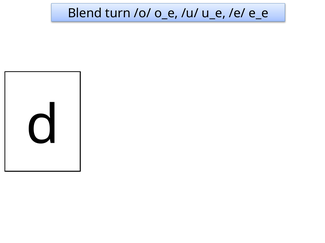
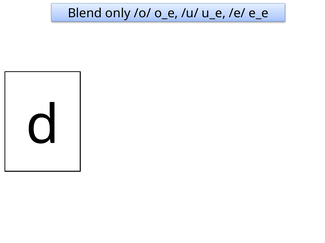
turn: turn -> only
